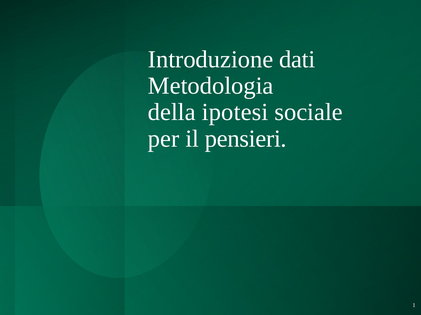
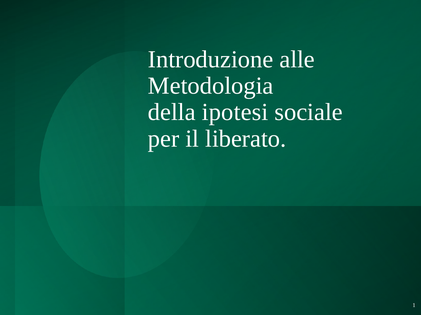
dati: dati -> alle
pensieri: pensieri -> liberato
